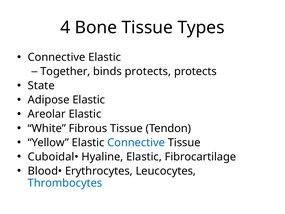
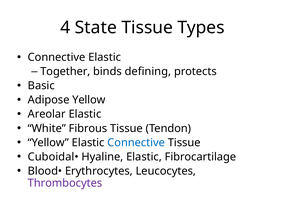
Bone: Bone -> State
binds protects: protects -> defining
State: State -> Basic
Adipose Elastic: Elastic -> Yellow
Thrombocytes colour: blue -> purple
